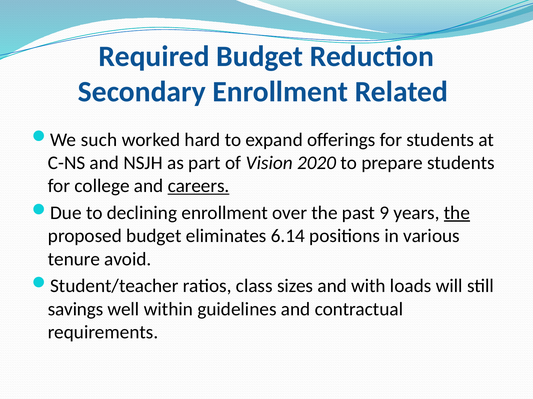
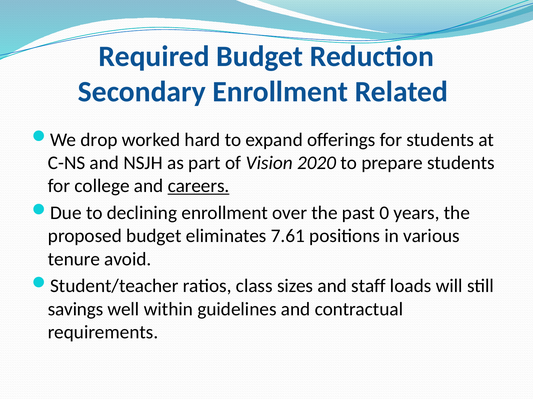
such: such -> drop
9: 9 -> 0
the at (457, 213) underline: present -> none
6.14: 6.14 -> 7.61
with: with -> staff
